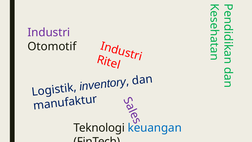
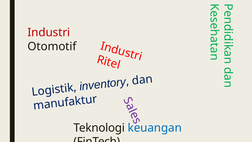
Industri colour: purple -> red
